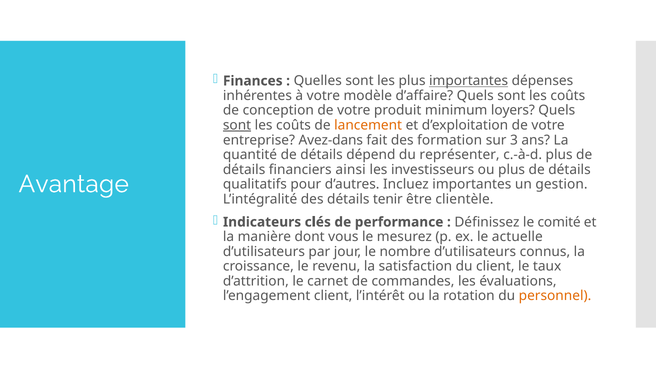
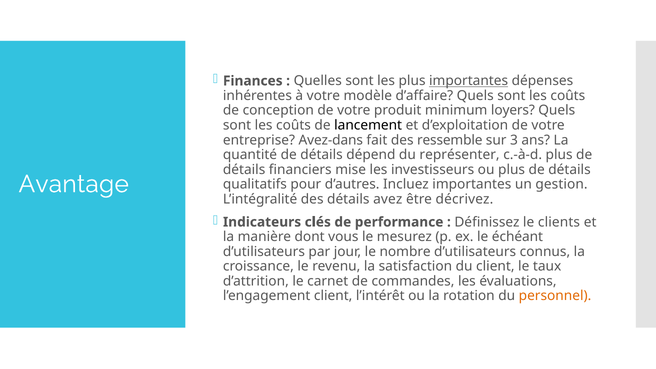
sont at (237, 125) underline: present -> none
lancement colour: orange -> black
formation: formation -> ressemble
ainsi: ainsi -> mise
tenir: tenir -> avez
clientèle: clientèle -> décrivez
comité: comité -> clients
actuelle: actuelle -> échéant
